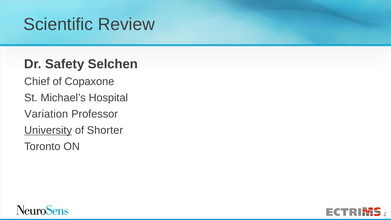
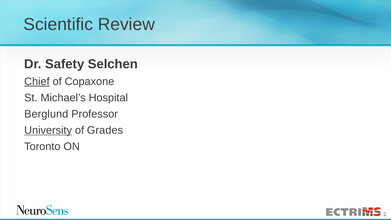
Chief underline: none -> present
Variation: Variation -> Berglund
Shorter: Shorter -> Grades
